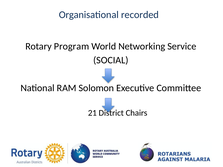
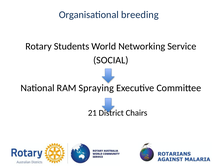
recorded: recorded -> breeding
Program: Program -> Students
Solomon: Solomon -> Spraying
